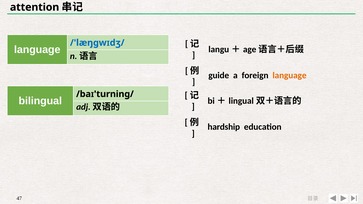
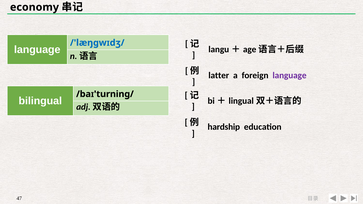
attention: attention -> economy
guide: guide -> latter
language at (290, 75) colour: orange -> purple
